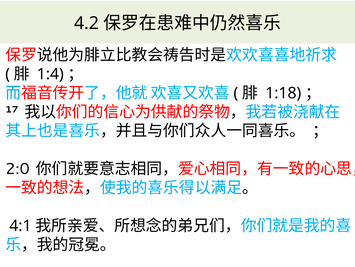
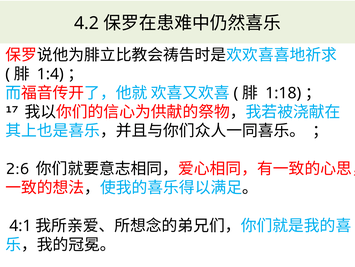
2:0: 2:0 -> 2:6
